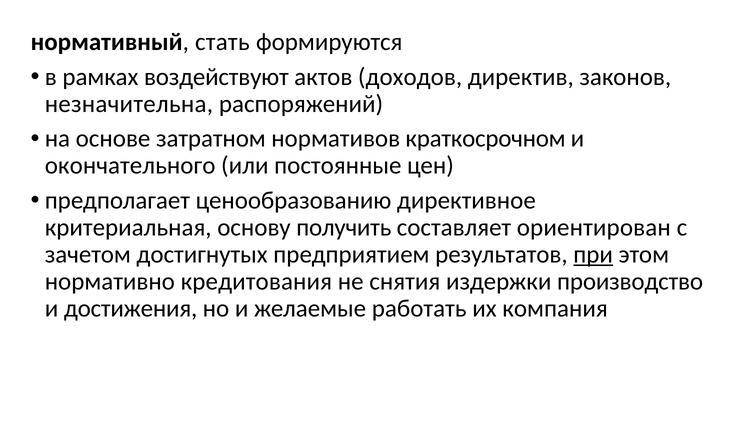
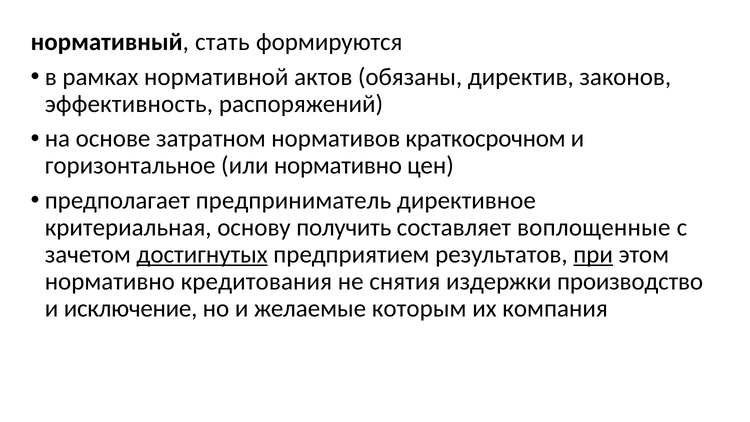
воздействуют: воздействуют -> нормативной
доходов: доходов -> обязаны
незначительна: незначительна -> эффективность
окончательного: окончательного -> горизонтальное
или постоянные: постоянные -> нормативно
ценообразованию: ценообразованию -> предприниматель
ориентирован: ориентирован -> воплощенные
достигнутых underline: none -> present
достижения: достижения -> исключение
работать: работать -> которым
